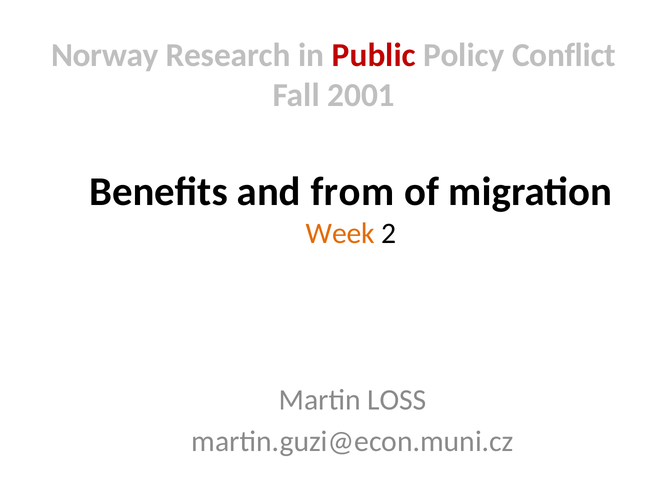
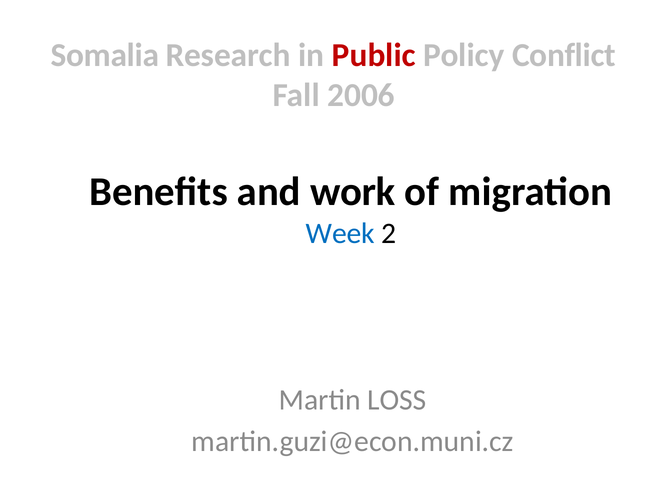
Norway: Norway -> Somalia
2001: 2001 -> 2006
from: from -> work
Week colour: orange -> blue
